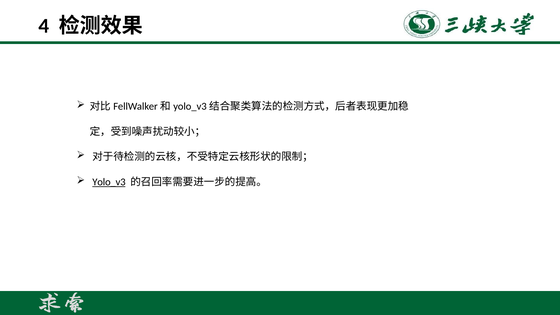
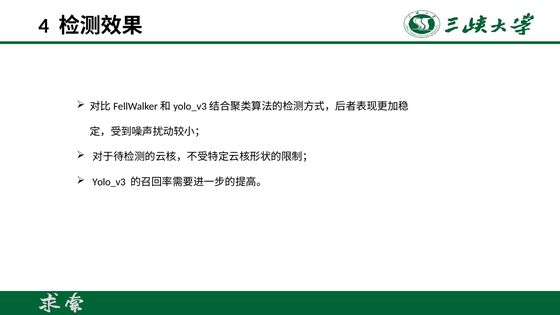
Yolo_v3 underline: present -> none
